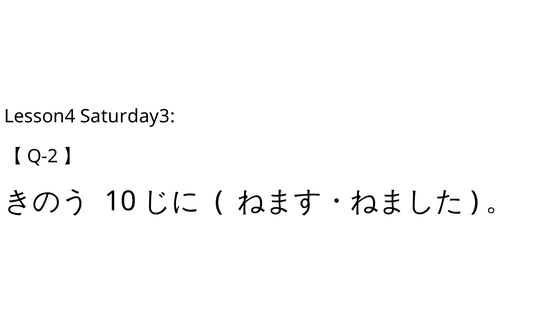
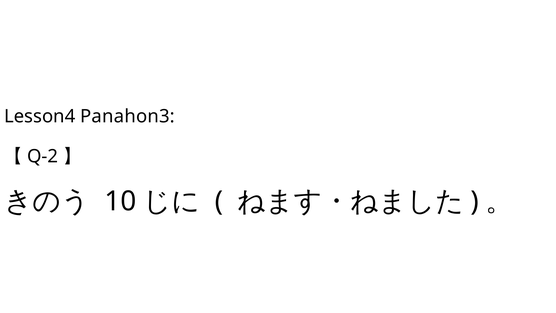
Saturday3: Saturday3 -> Panahon3
